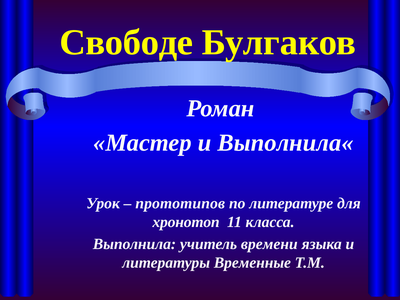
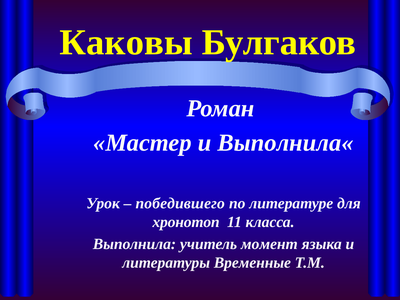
Свободе: Свободе -> Каковы
прототипов: прототипов -> победившего
времени: времени -> момент
